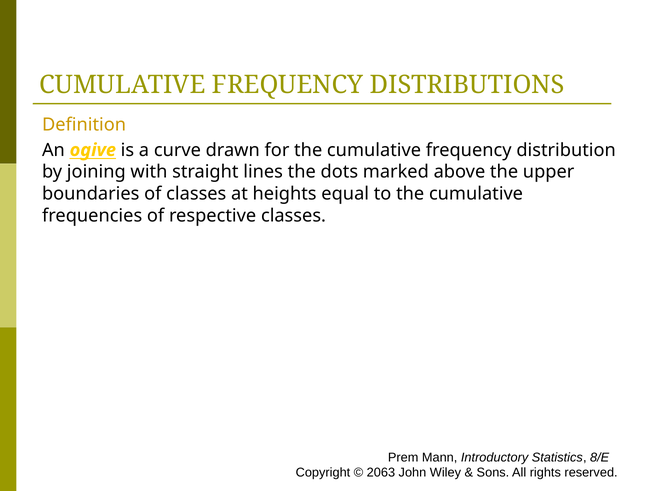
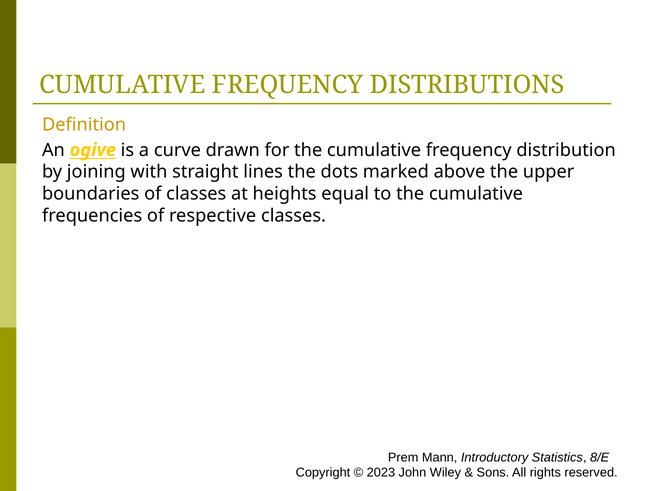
2063: 2063 -> 2023
